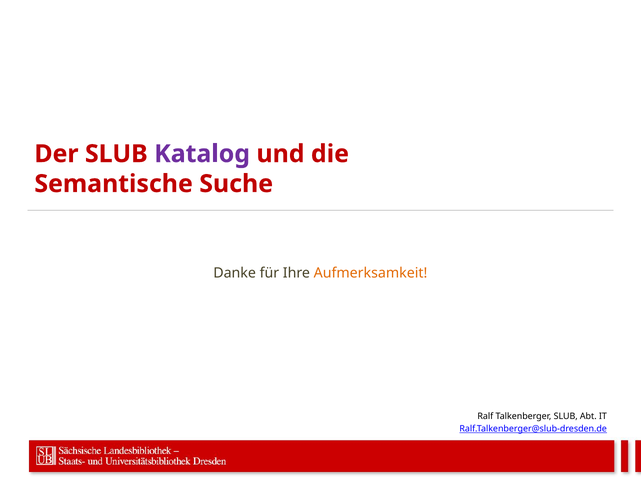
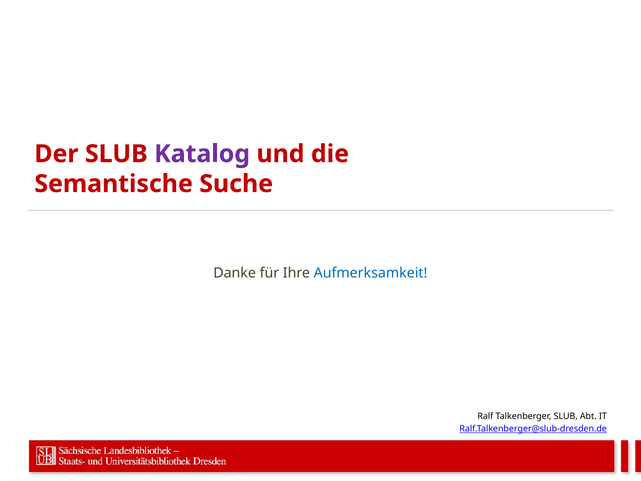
Aufmerksamkeit colour: orange -> blue
